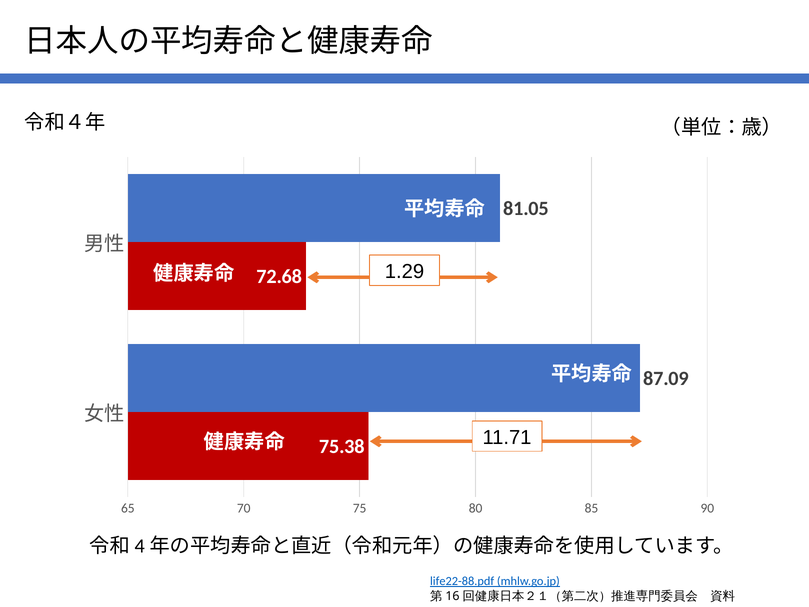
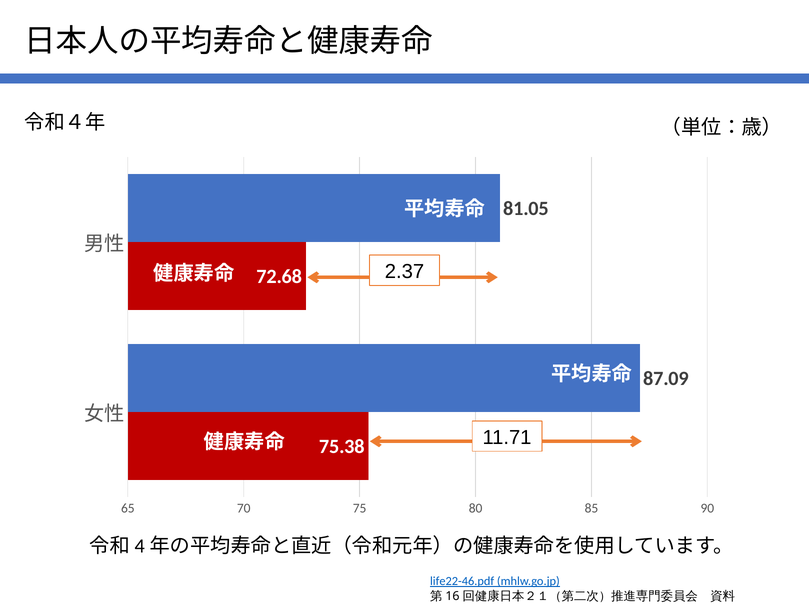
1.29: 1.29 -> 2.37
life22-88.pdf: life22-88.pdf -> life22-46.pdf
